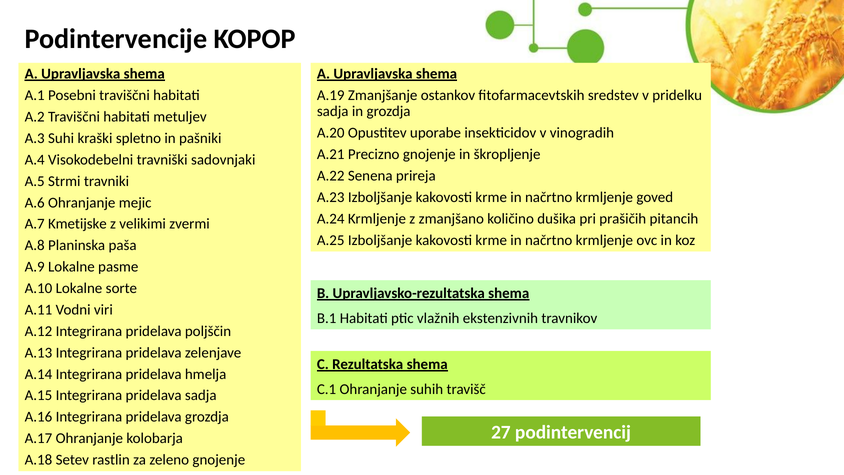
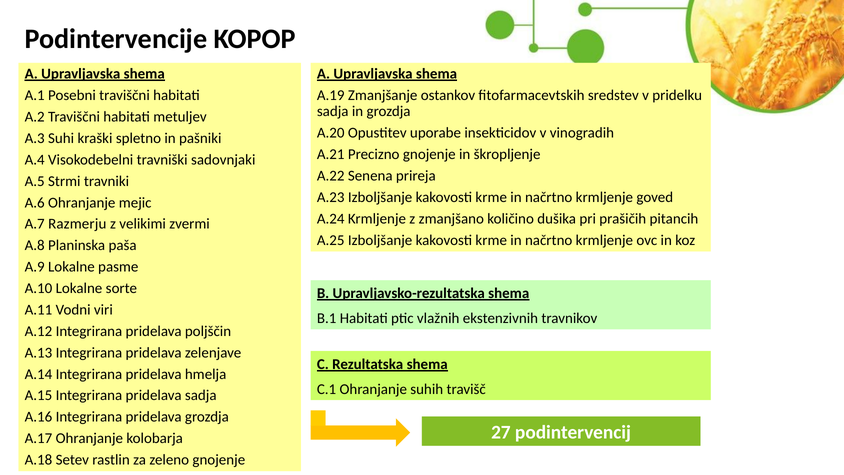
Kmetijske: Kmetijske -> Razmerju
